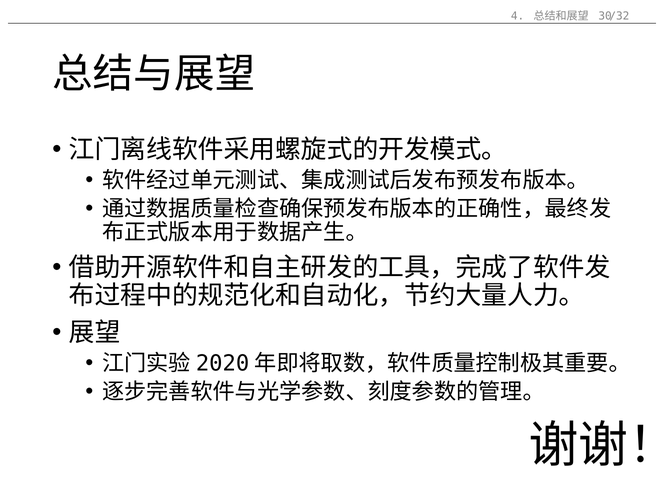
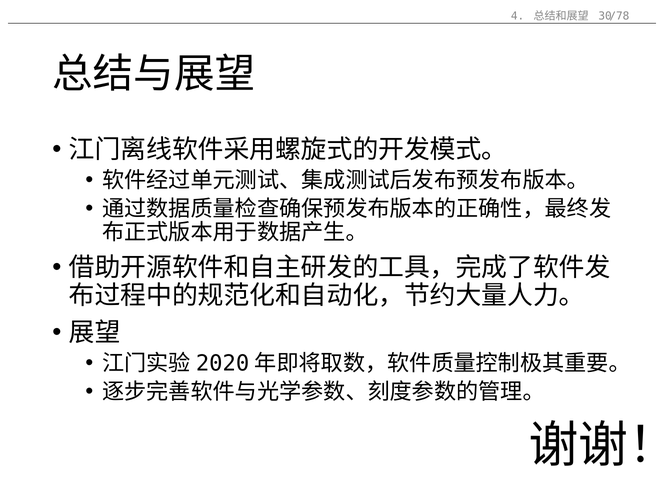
/32: /32 -> /78
